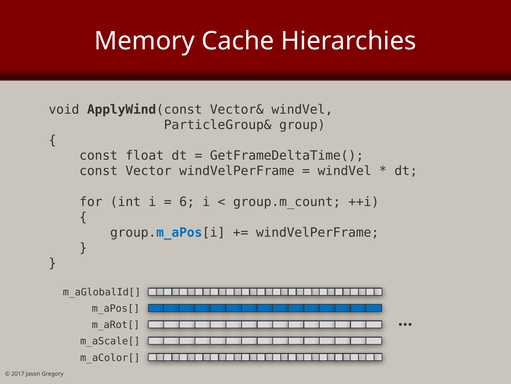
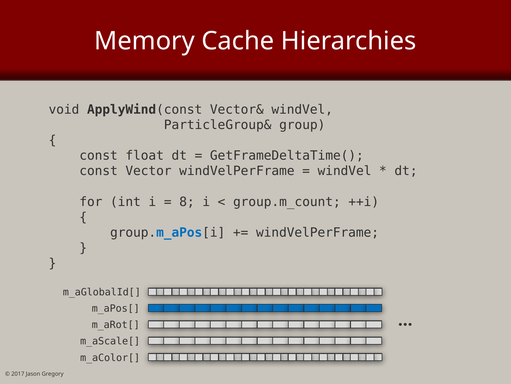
6: 6 -> 8
